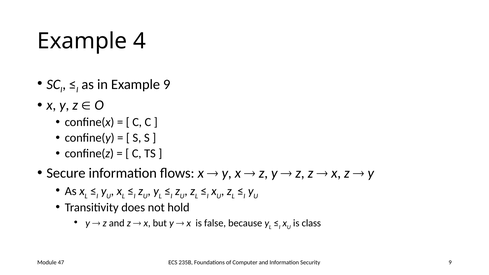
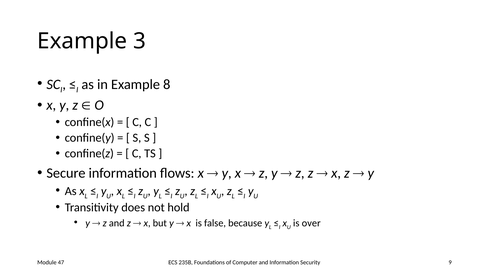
4: 4 -> 3
Example 9: 9 -> 8
class: class -> over
